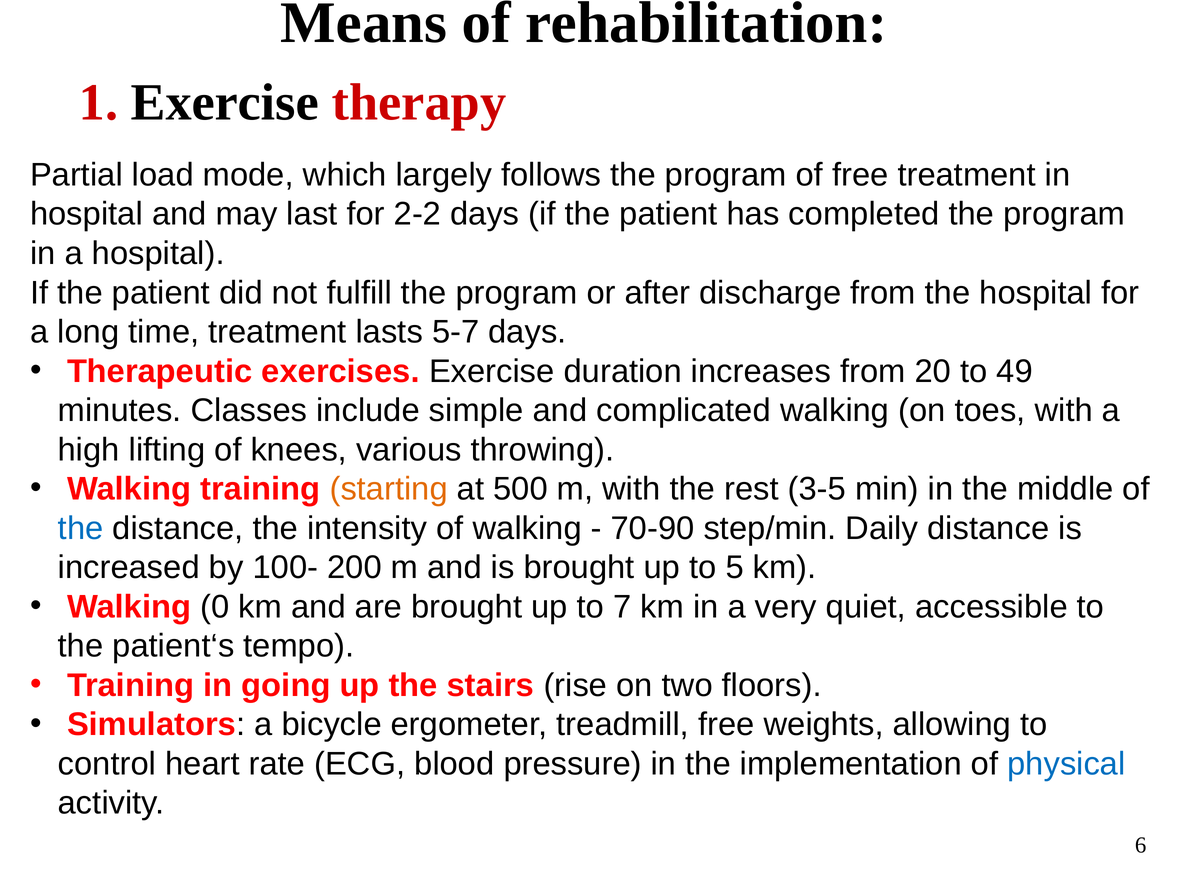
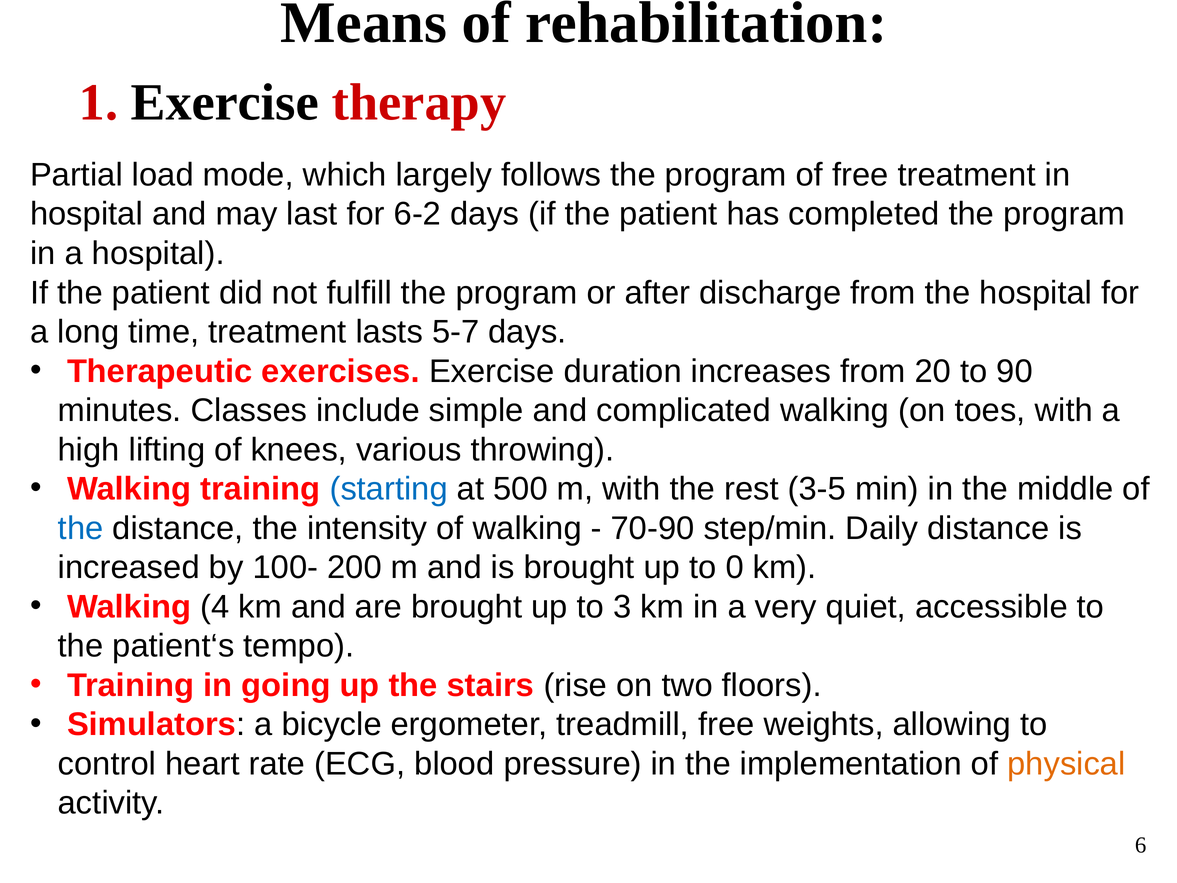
2-2: 2-2 -> 6-2
49: 49 -> 90
starting colour: orange -> blue
5: 5 -> 0
0: 0 -> 4
7: 7 -> 3
physical colour: blue -> orange
